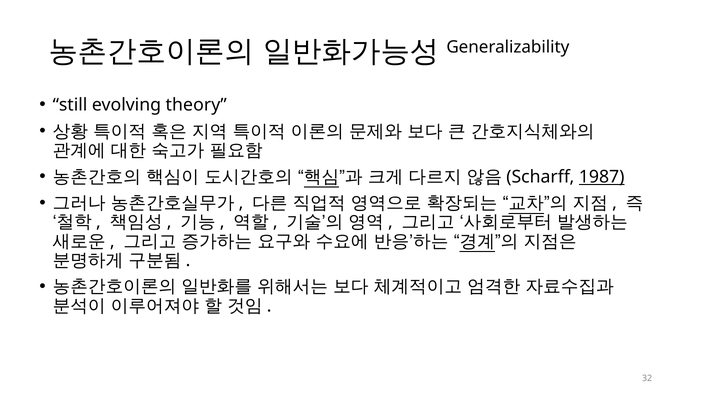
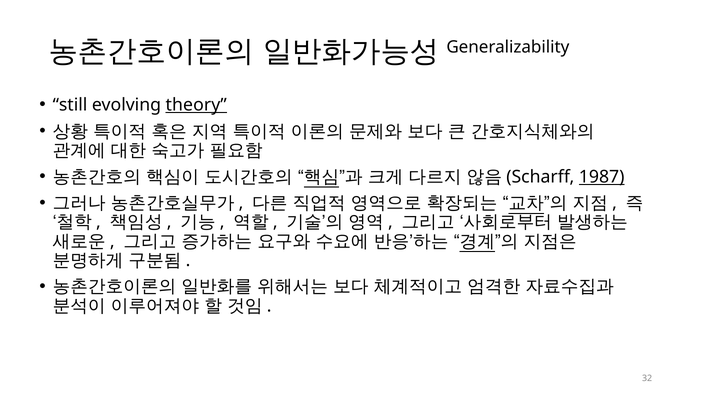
theory underline: none -> present
